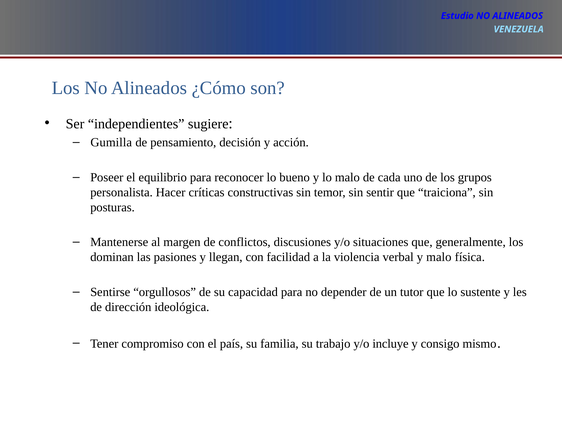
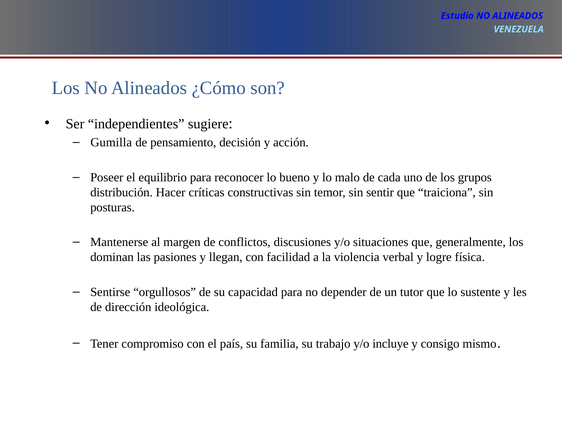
personalista: personalista -> distribución
y malo: malo -> logre
